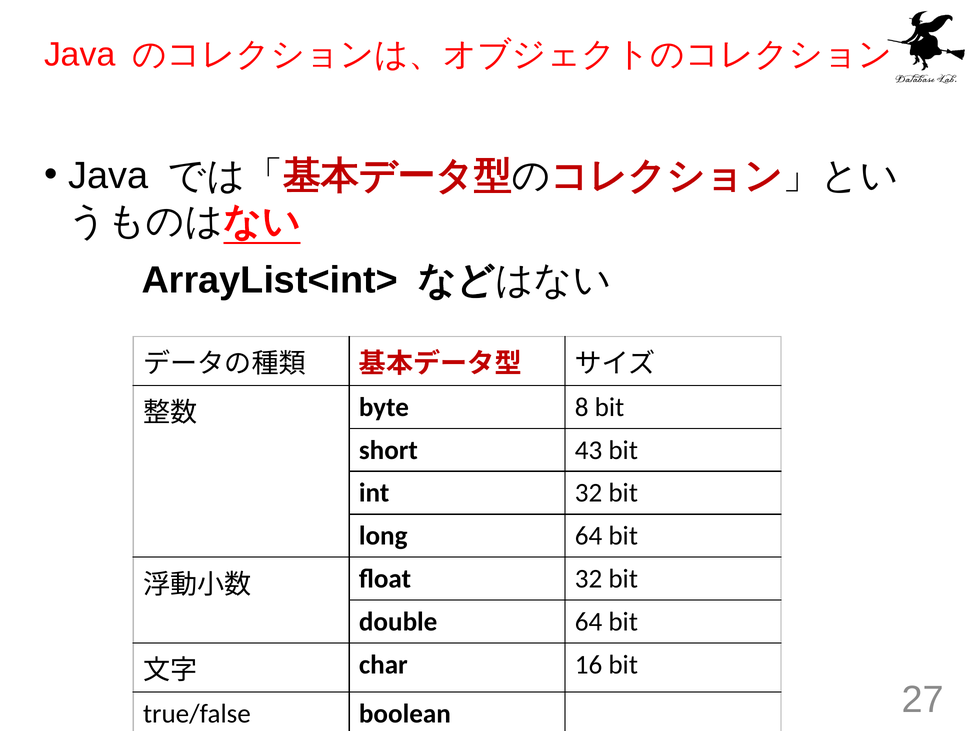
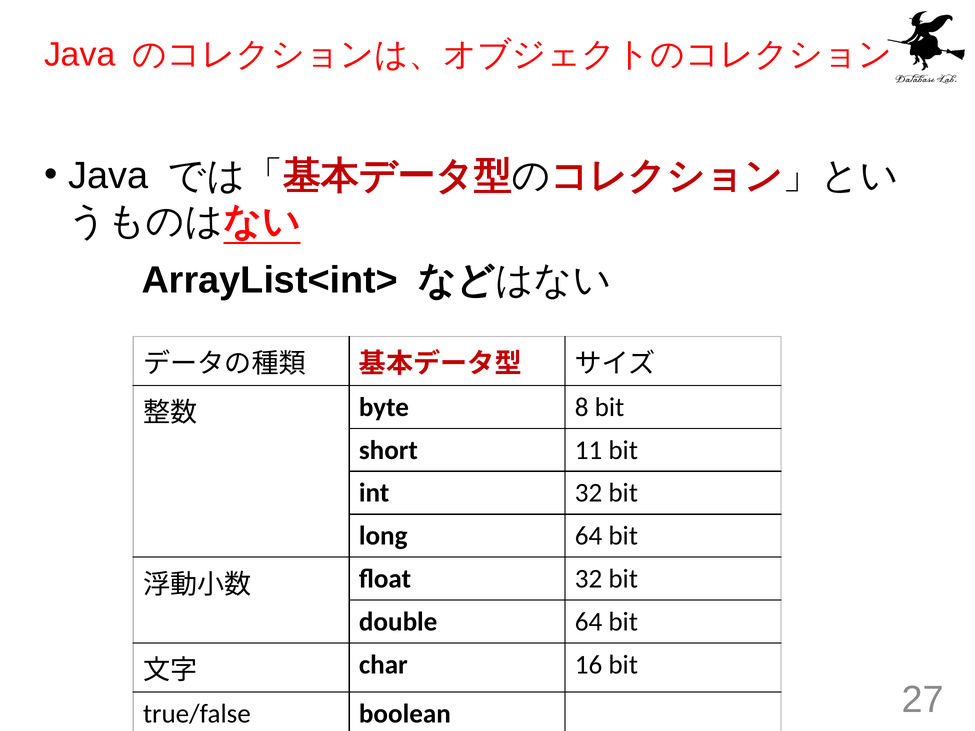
43: 43 -> 11
